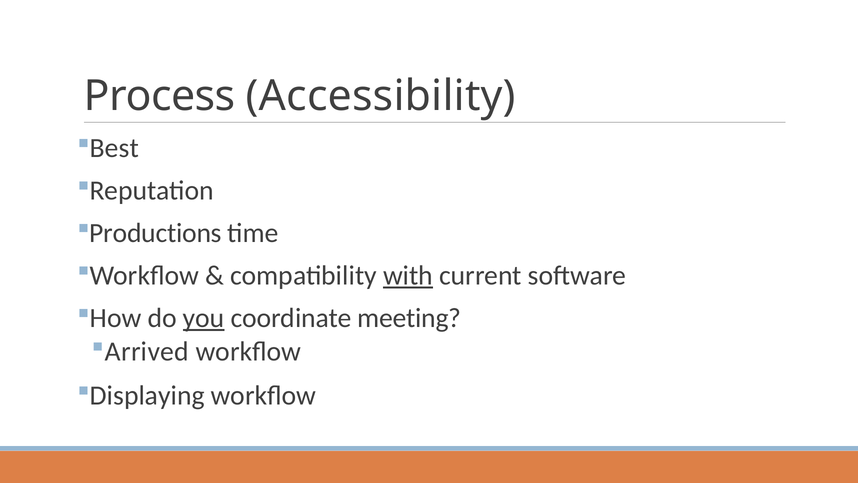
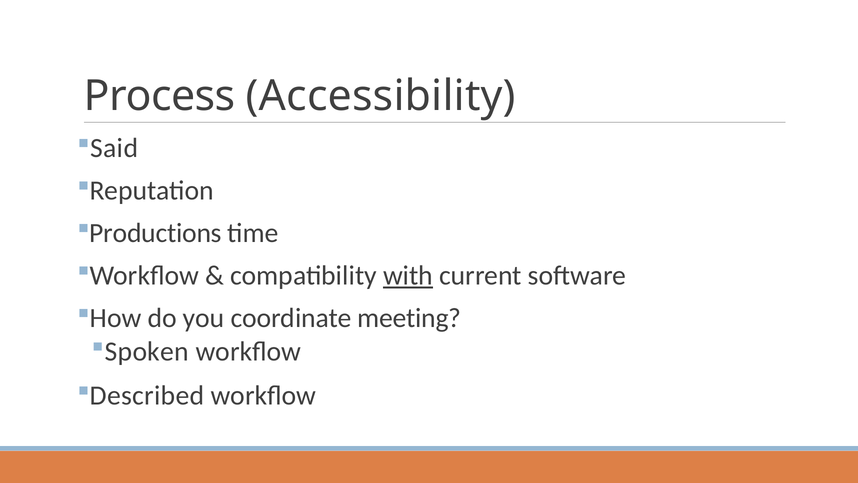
Best: Best -> Said
you underline: present -> none
Arrived: Arrived -> Spoken
Displaying: Displaying -> Described
